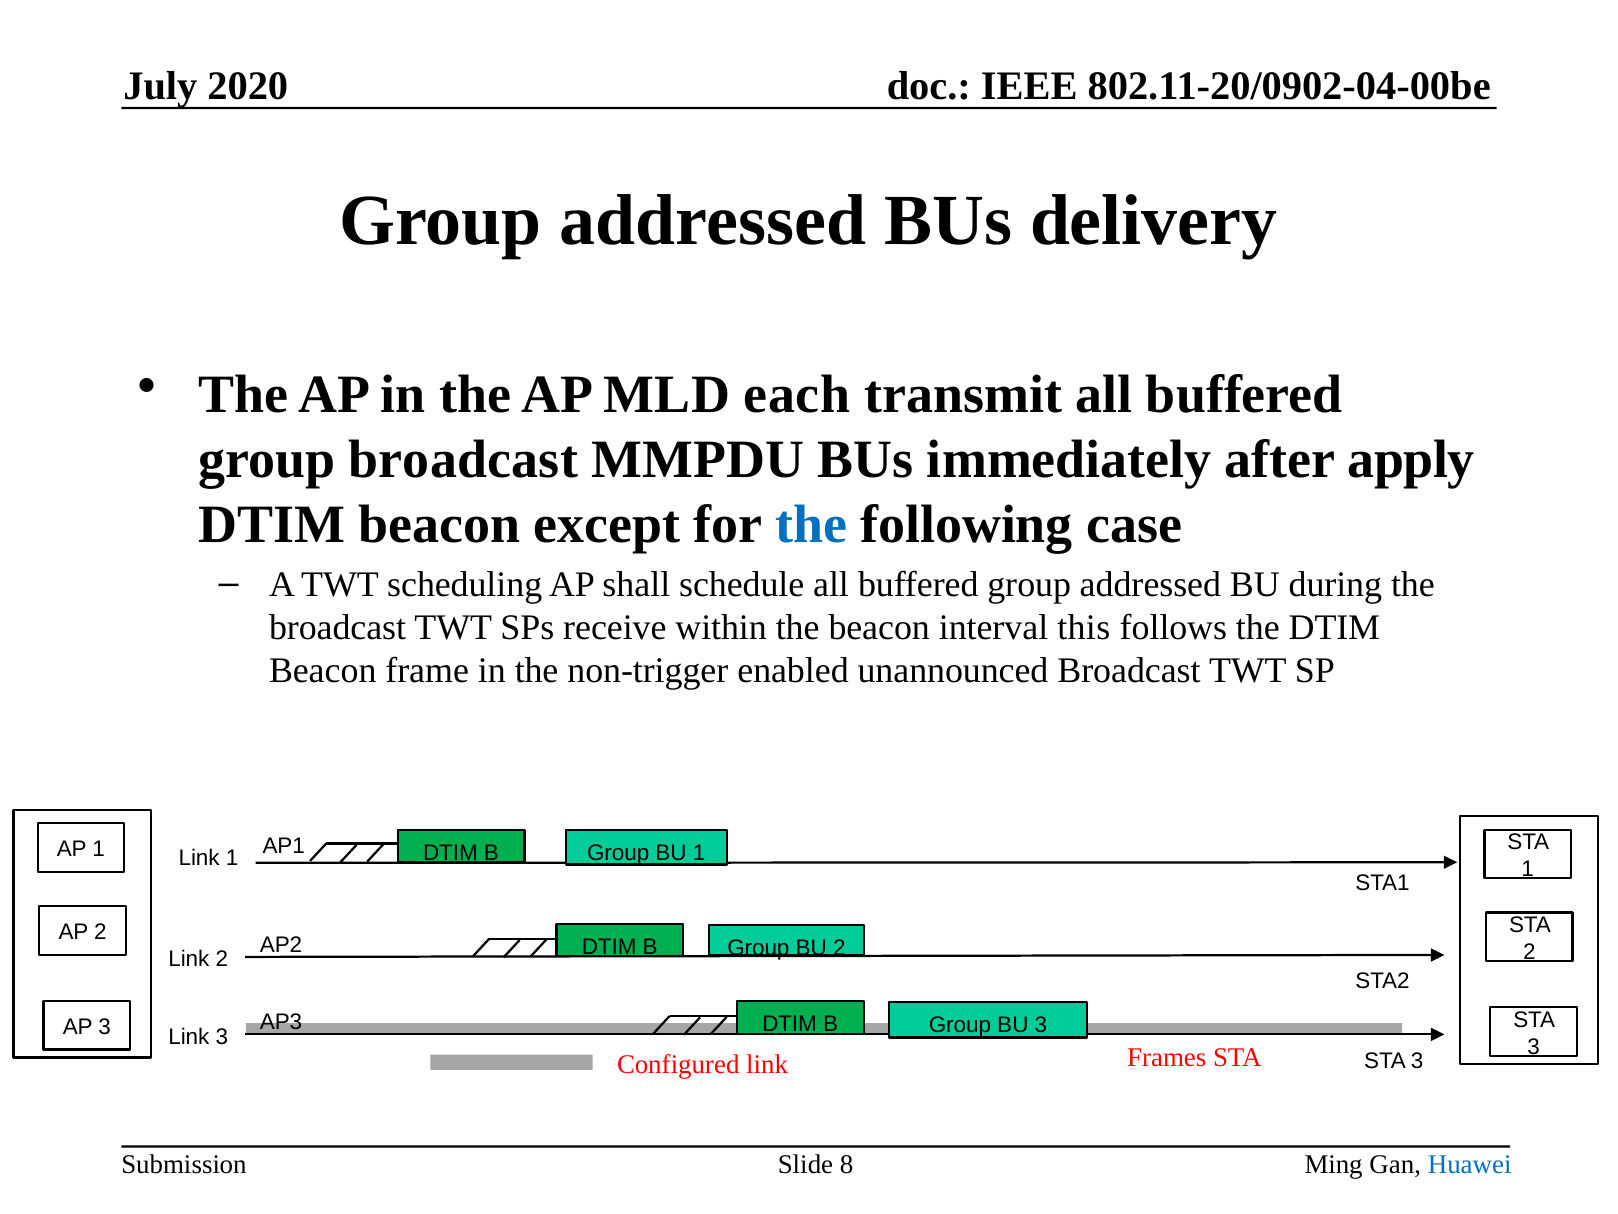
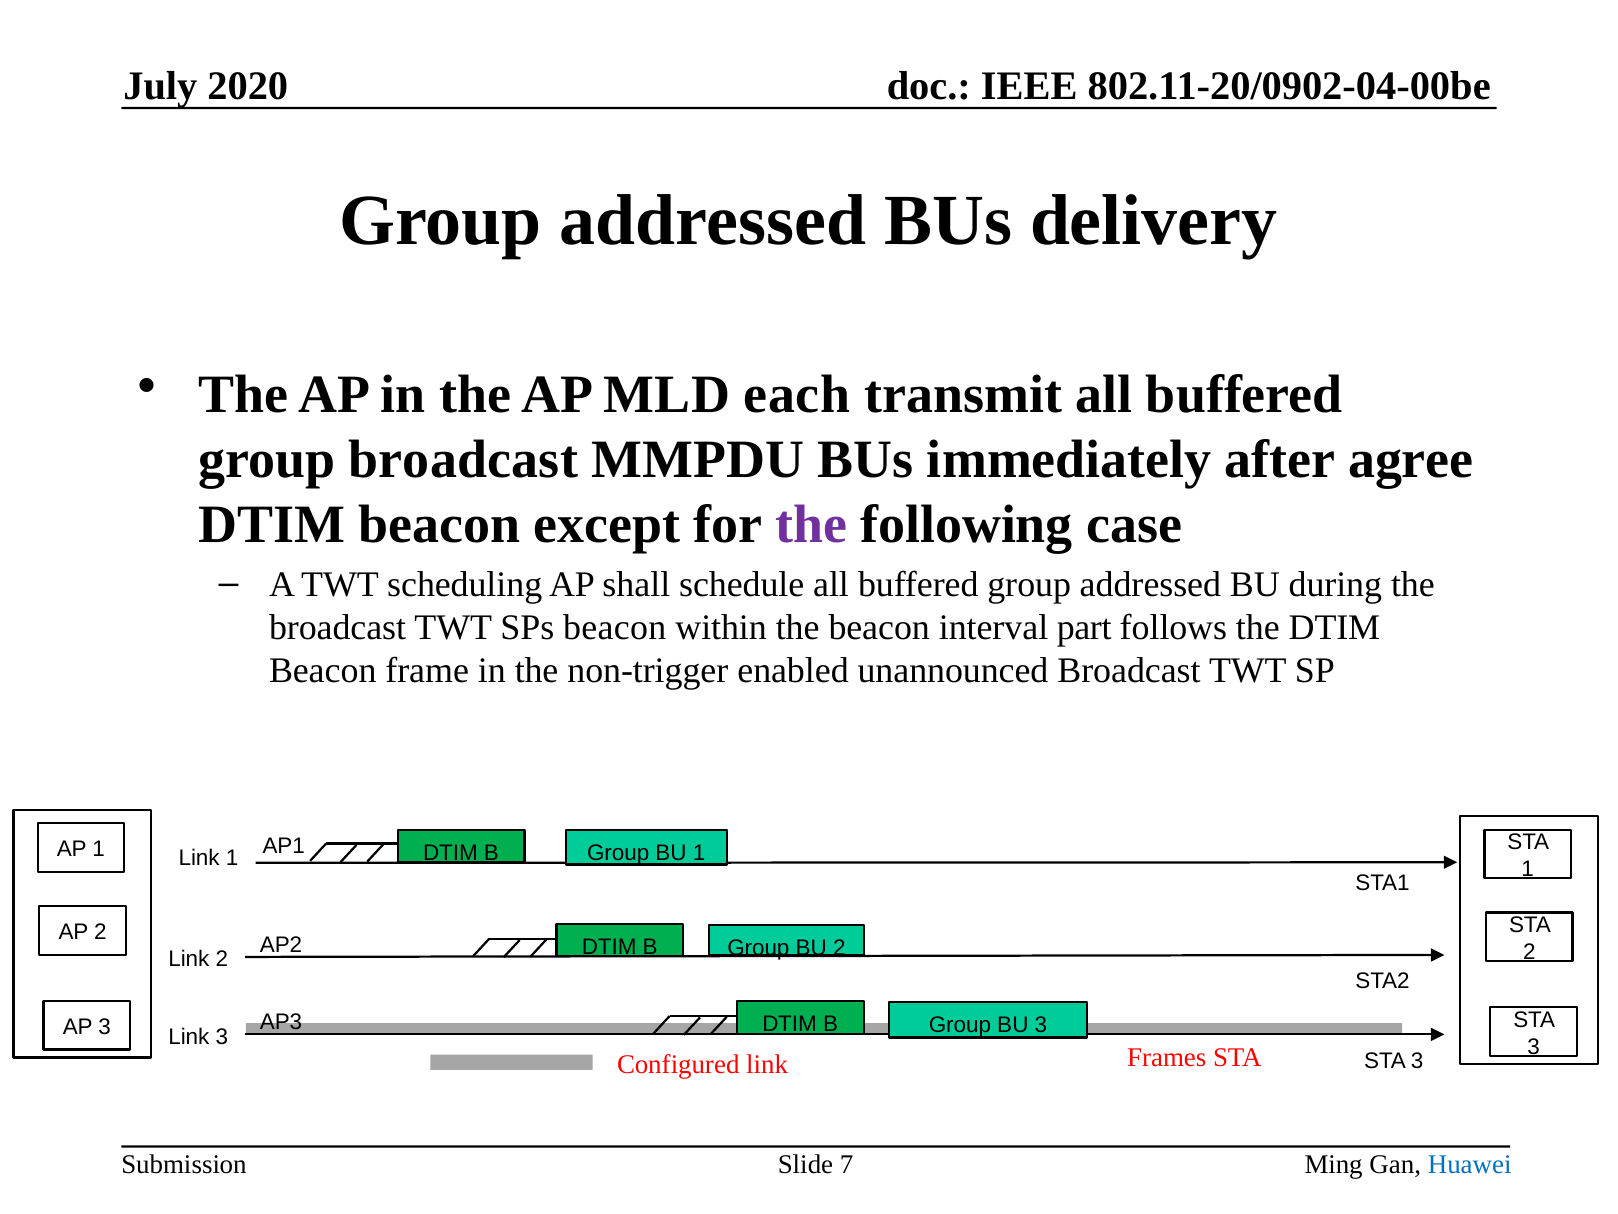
apply: apply -> agree
the at (811, 524) colour: blue -> purple
SPs receive: receive -> beacon
this: this -> part
8: 8 -> 7
